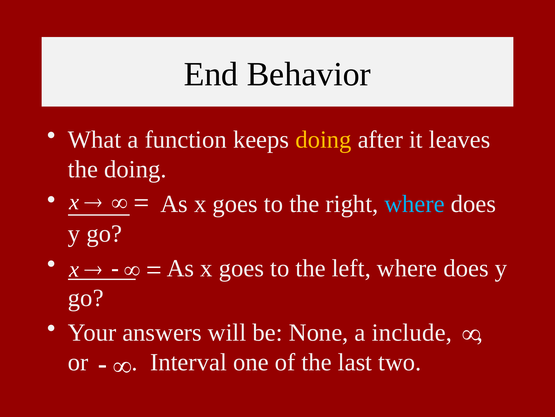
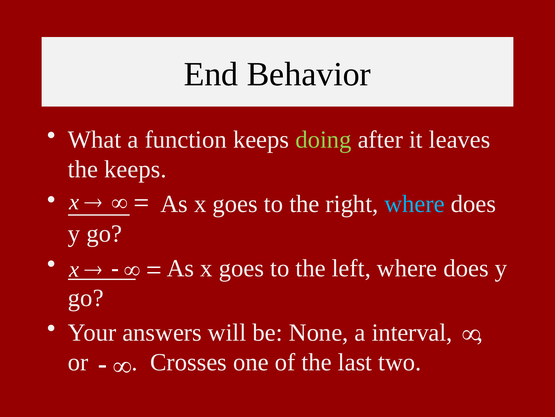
doing at (323, 140) colour: yellow -> light green
the doing: doing -> keeps
include: include -> interval
Interval: Interval -> Crosses
